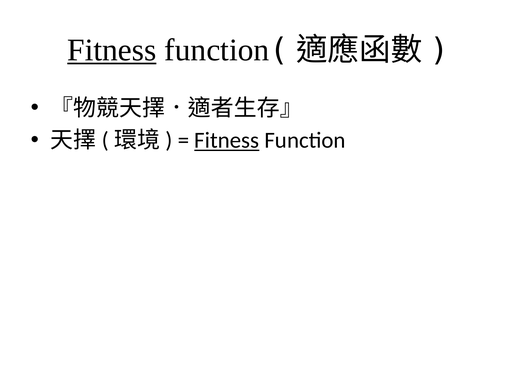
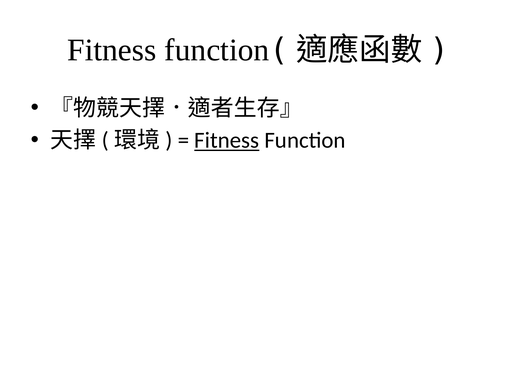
Fitness at (112, 50) underline: present -> none
